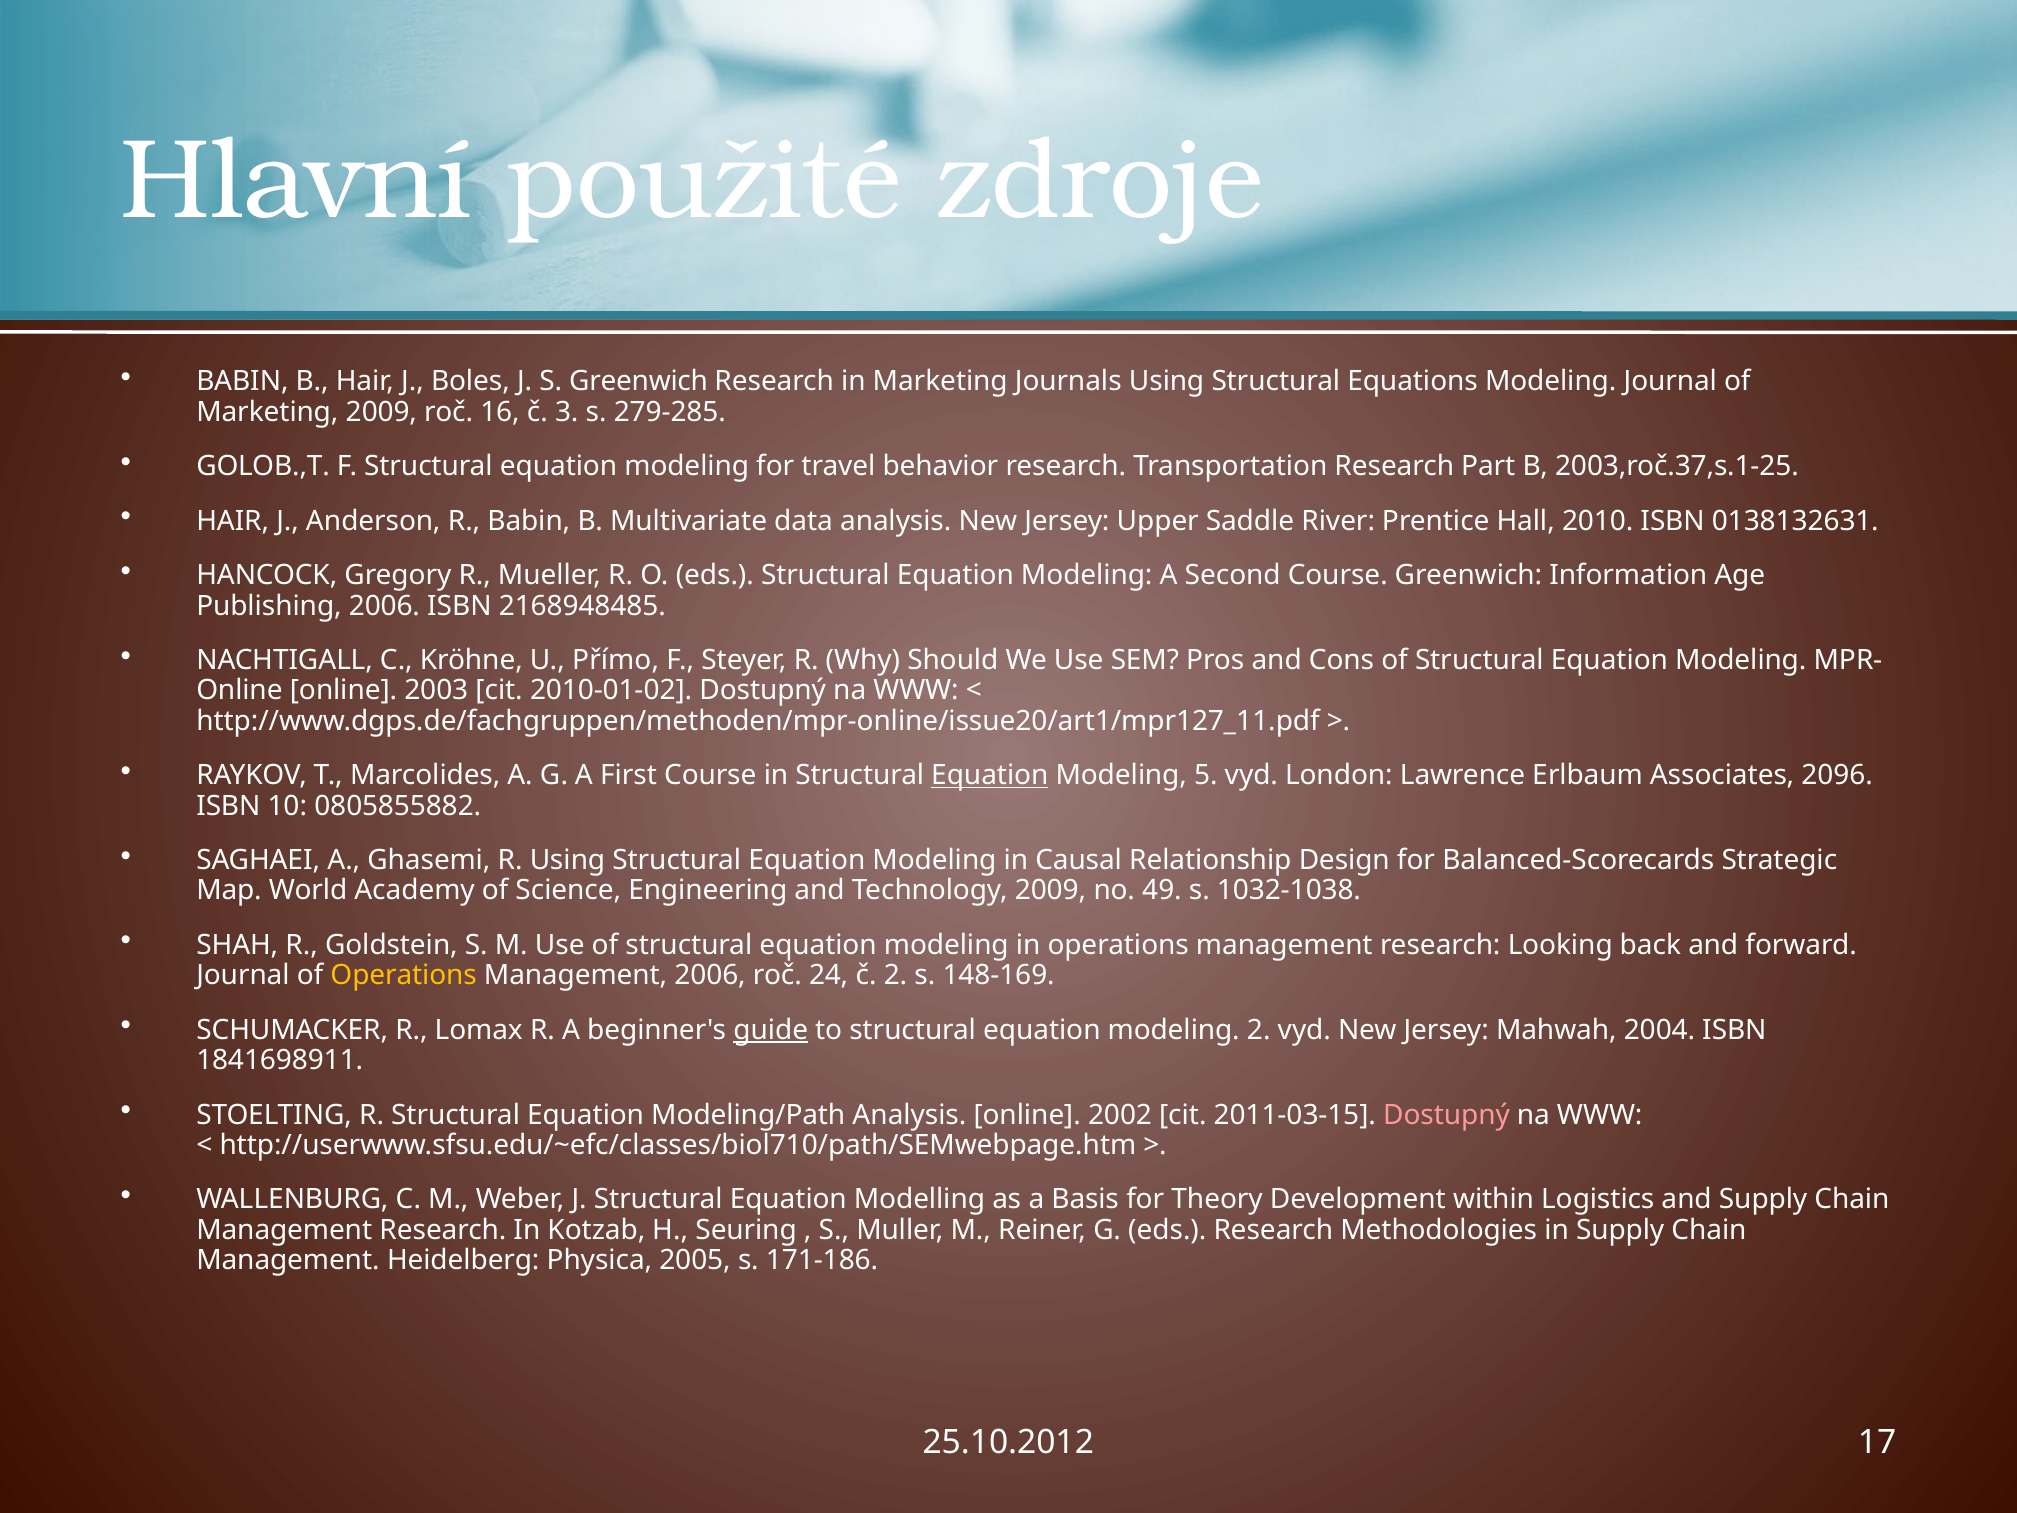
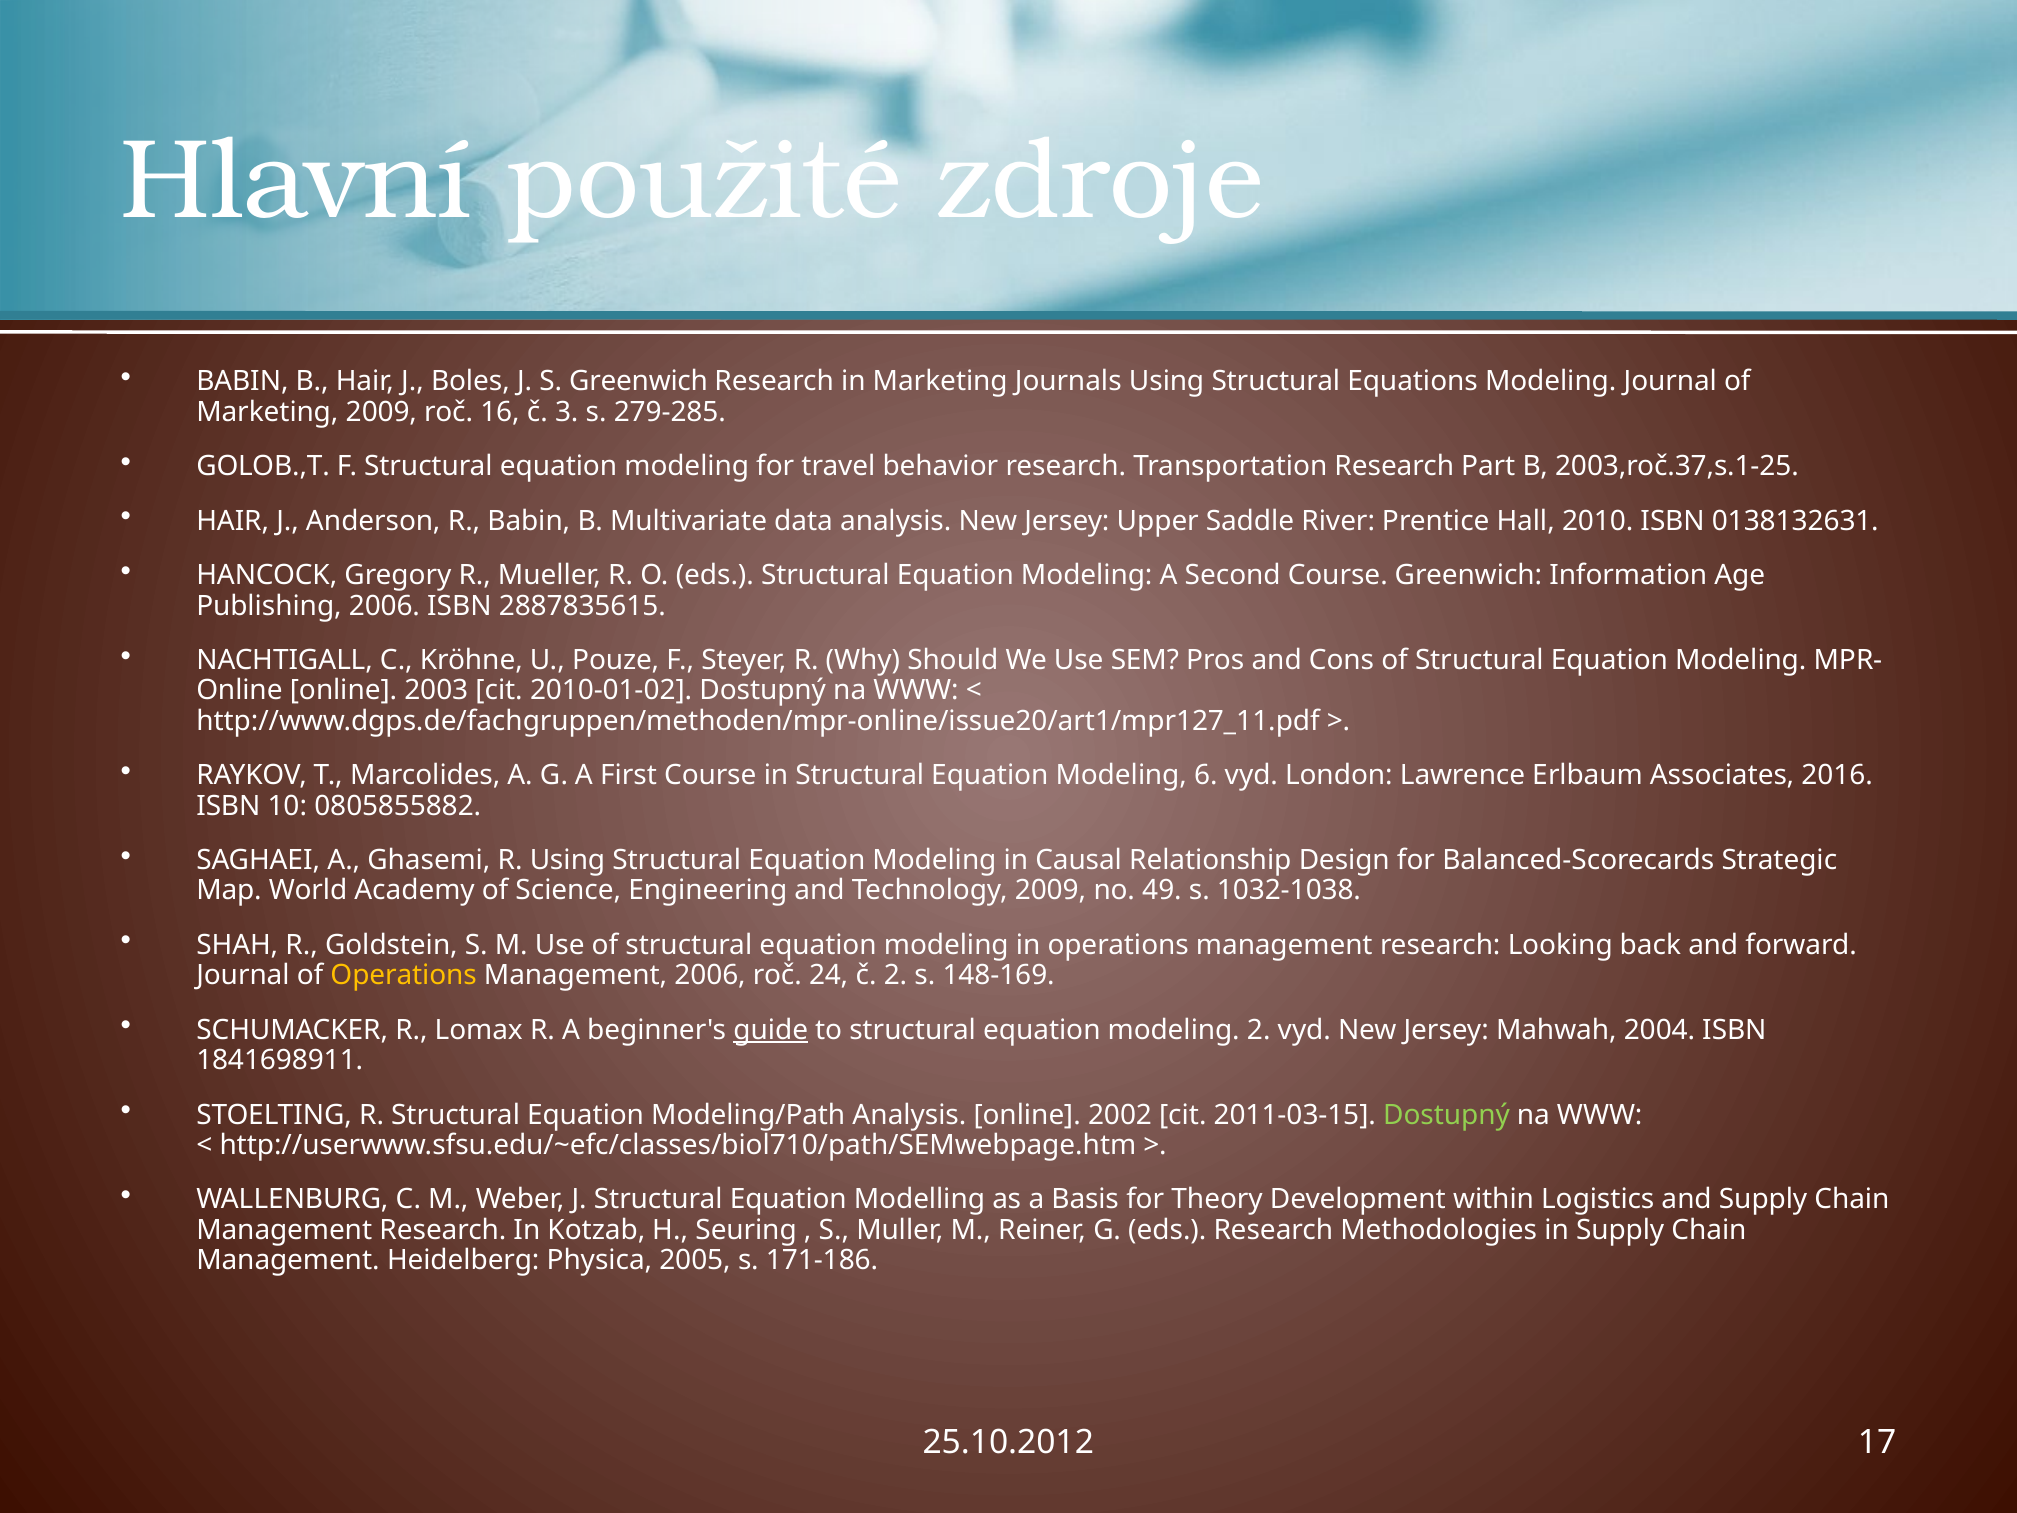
2168948485: 2168948485 -> 2887835615
Přímo: Přímo -> Pouze
Equation at (990, 775) underline: present -> none
5: 5 -> 6
2096: 2096 -> 2016
Dostupný at (1447, 1115) colour: pink -> light green
